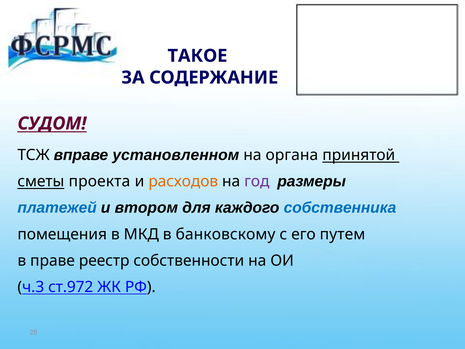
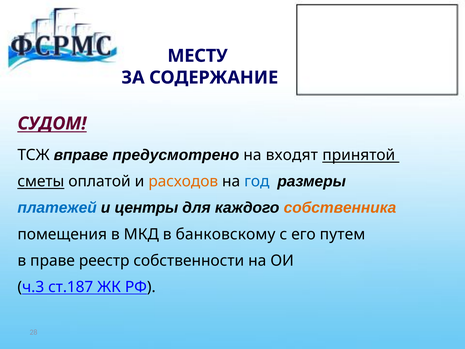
ТАКОЕ: ТАКОЕ -> МЕСТУ
установленном: установленном -> предусмотрено
органа: органа -> входят
проекта: проекта -> оплатой
год colour: purple -> blue
втором: втором -> центры
собственника colour: blue -> orange
ст.972: ст.972 -> ст.187
